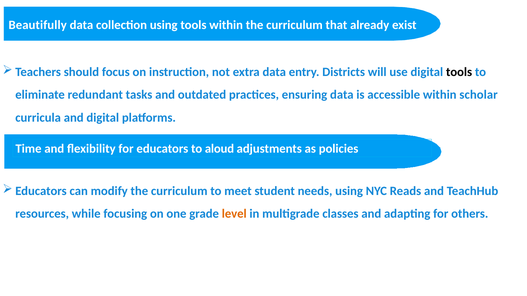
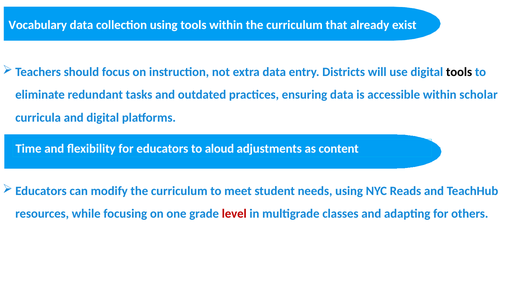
Beautifully: Beautifully -> Vocabulary
policies: policies -> content
level colour: orange -> red
